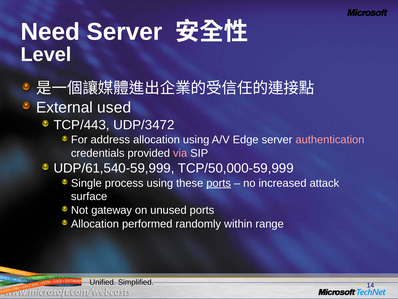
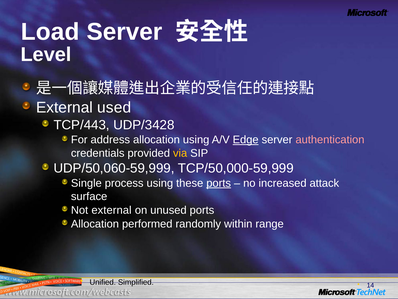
Need: Need -> Load
UDP/3472: UDP/3472 -> UDP/3428
Edge underline: none -> present
via colour: pink -> yellow
UDP/61,540-59,999: UDP/61,540-59,999 -> UDP/50,060-59,999
Not gateway: gateway -> external
